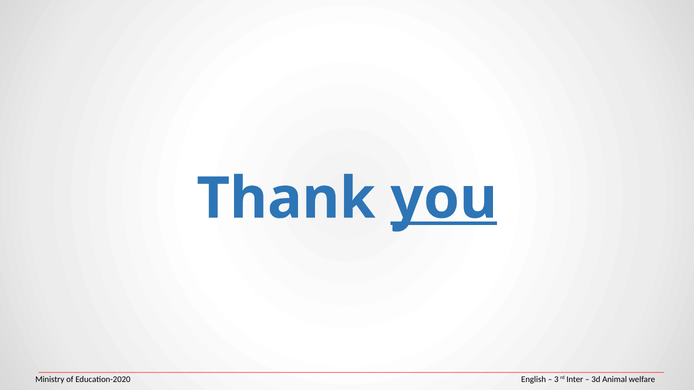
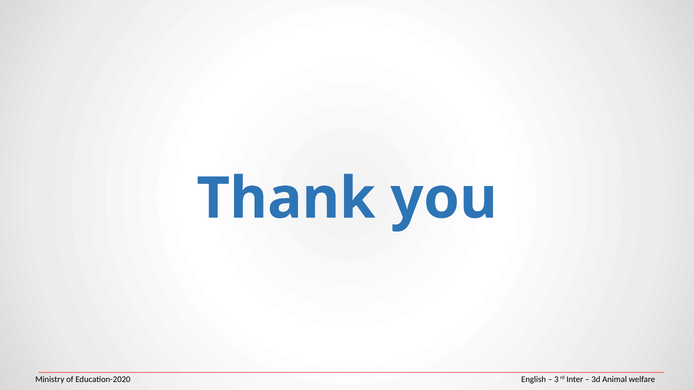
you underline: present -> none
